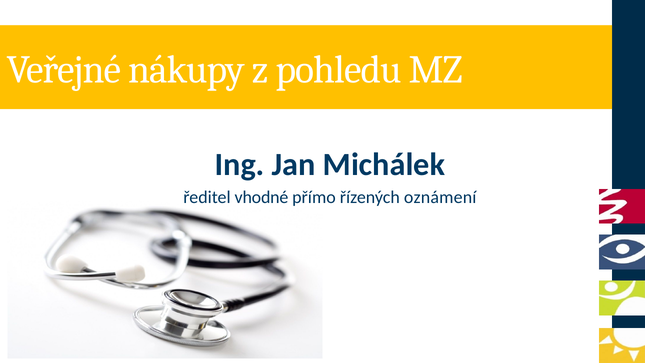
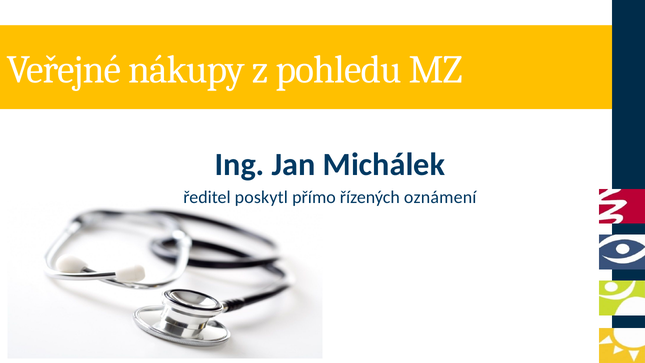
vhodné: vhodné -> poskytl
